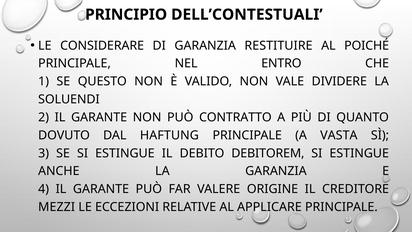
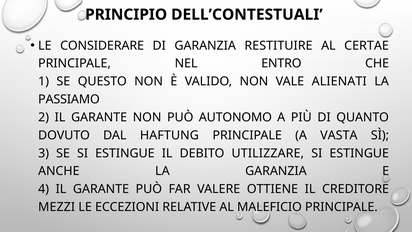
POICHÉ: POICHÉ -> CERTAE
DIVIDERE: DIVIDERE -> ALIENATI
SOLUENDI: SOLUENDI -> PASSIAMO
CONTRATTO: CONTRATTO -> AUTONOMO
DEBITOREM: DEBITOREM -> UTILIZZARE
ORIGINE: ORIGINE -> OTTIENE
APPLICARE: APPLICARE -> MALEFICIO
